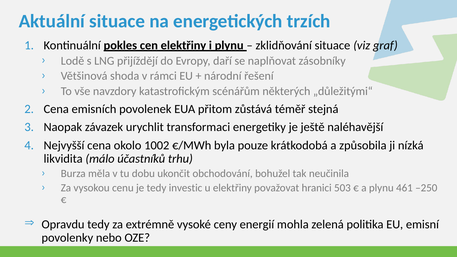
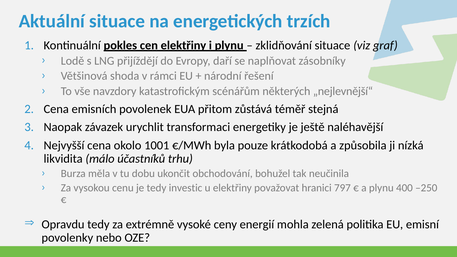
„důležitými“: „důležitými“ -> „nejlevnější“
1002: 1002 -> 1001
503: 503 -> 797
461: 461 -> 400
